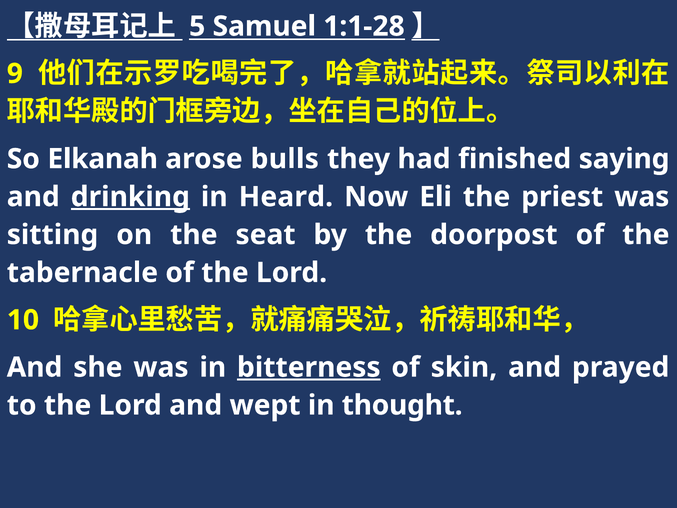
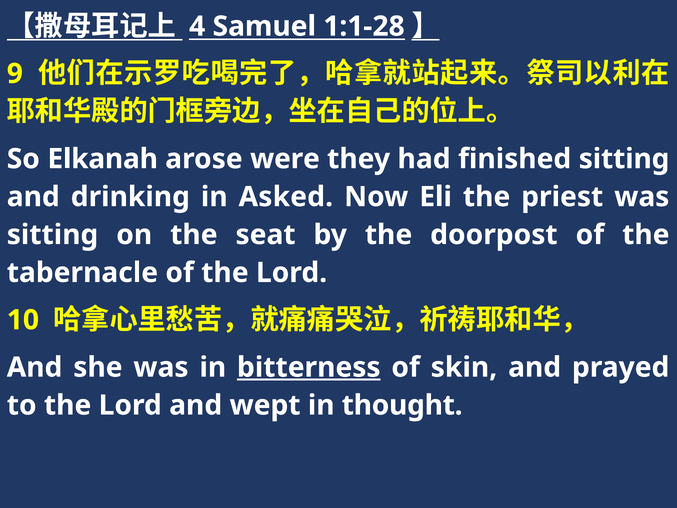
5: 5 -> 4
bulls: bulls -> were
finished saying: saying -> sitting
drinking underline: present -> none
Heard: Heard -> Asked
